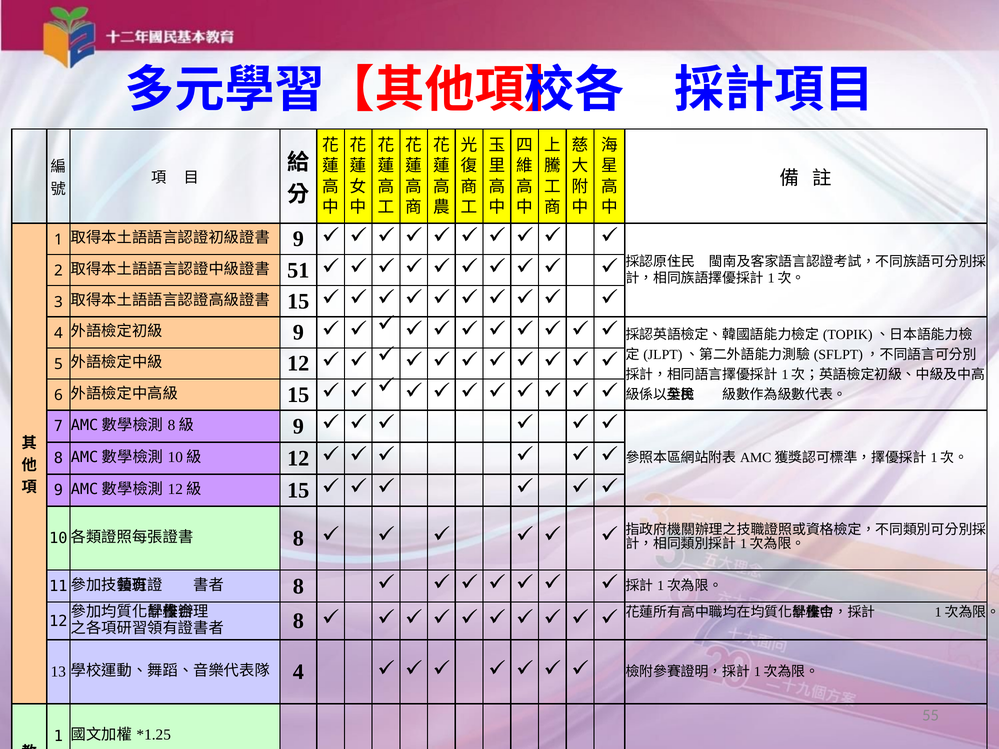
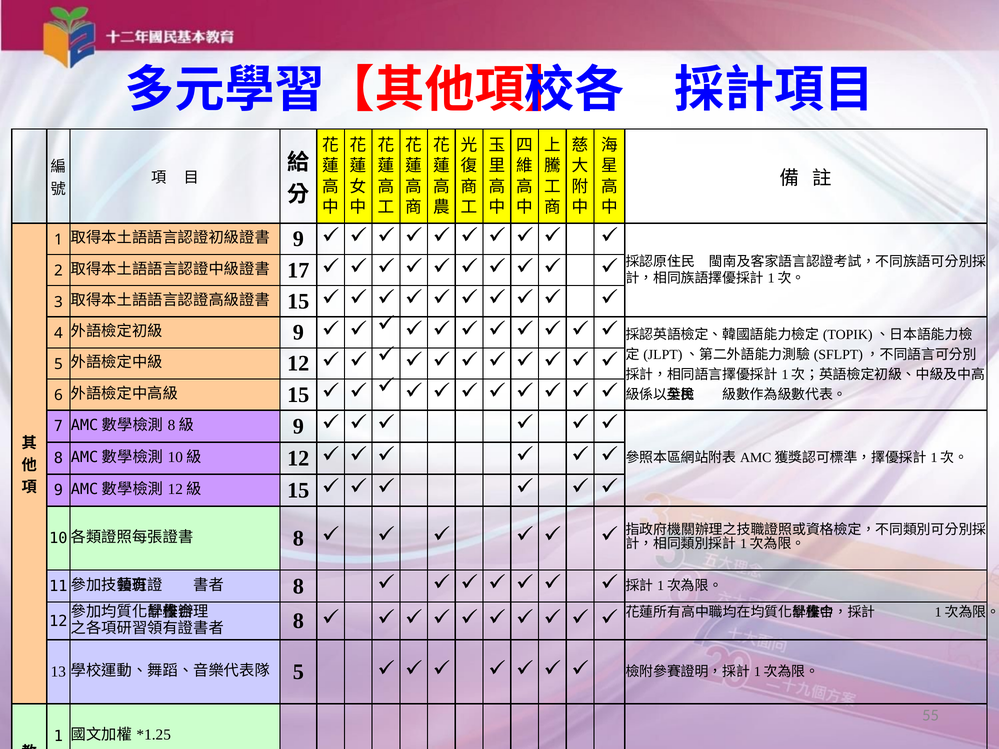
51: 51 -> 17
4 at (298, 672): 4 -> 5
